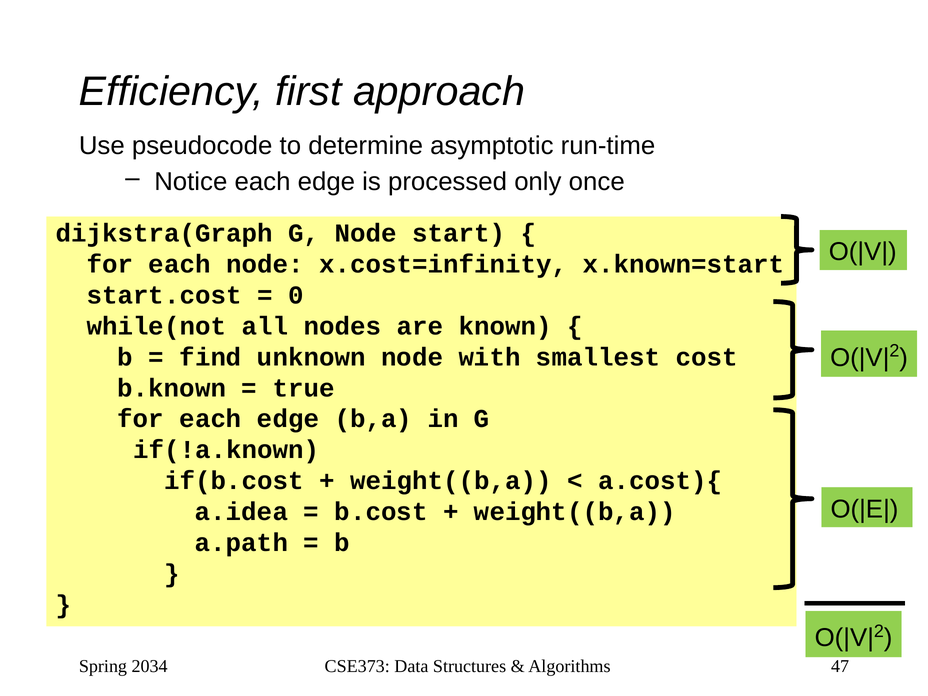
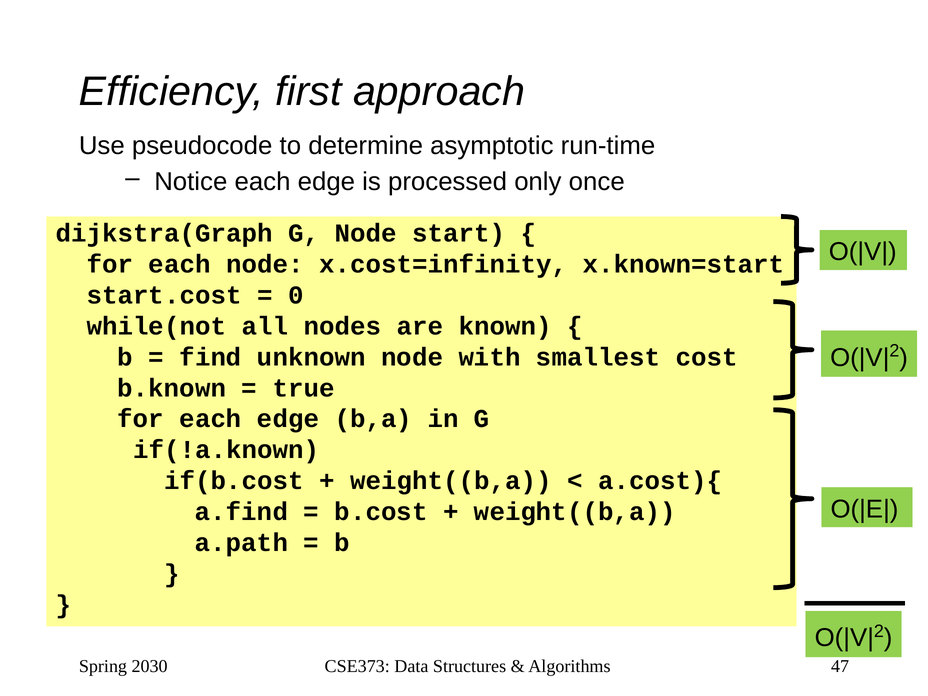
a.idea: a.idea -> a.find
2034: 2034 -> 2030
